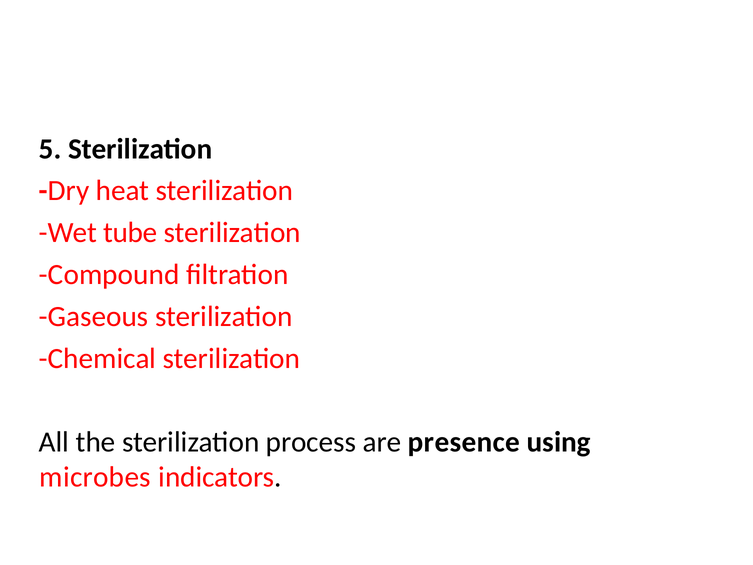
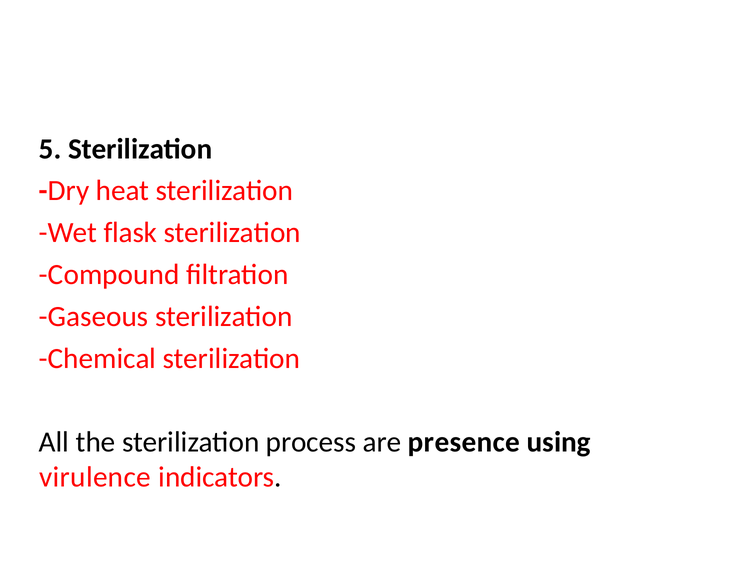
tube: tube -> flask
microbes: microbes -> virulence
